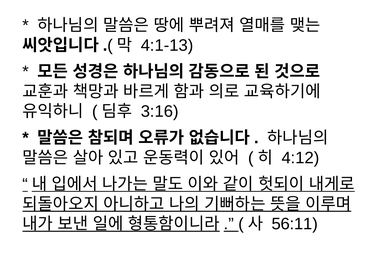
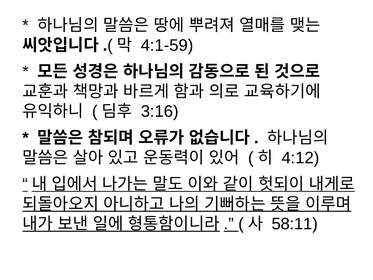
4:1-13: 4:1-13 -> 4:1-59
56:11: 56:11 -> 58:11
